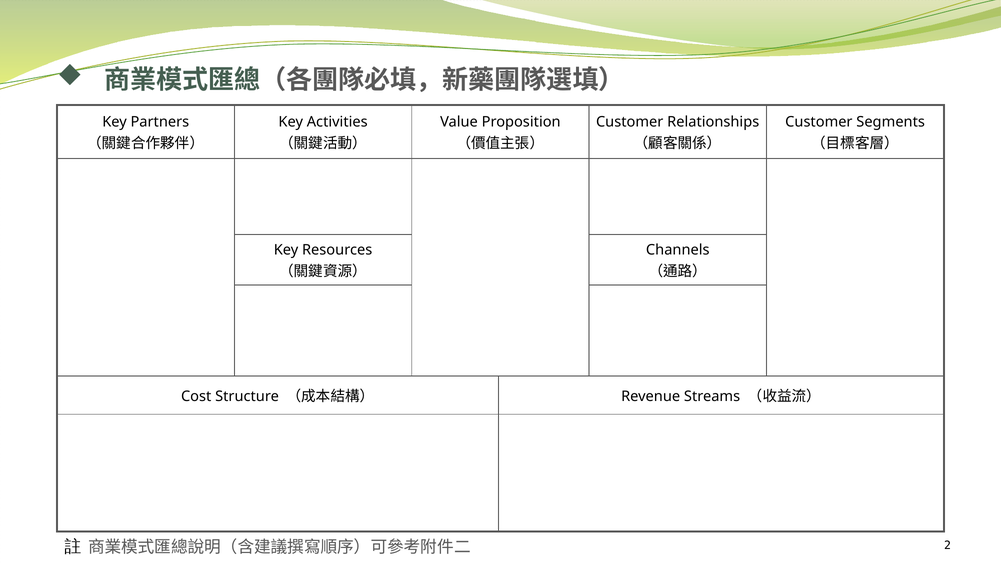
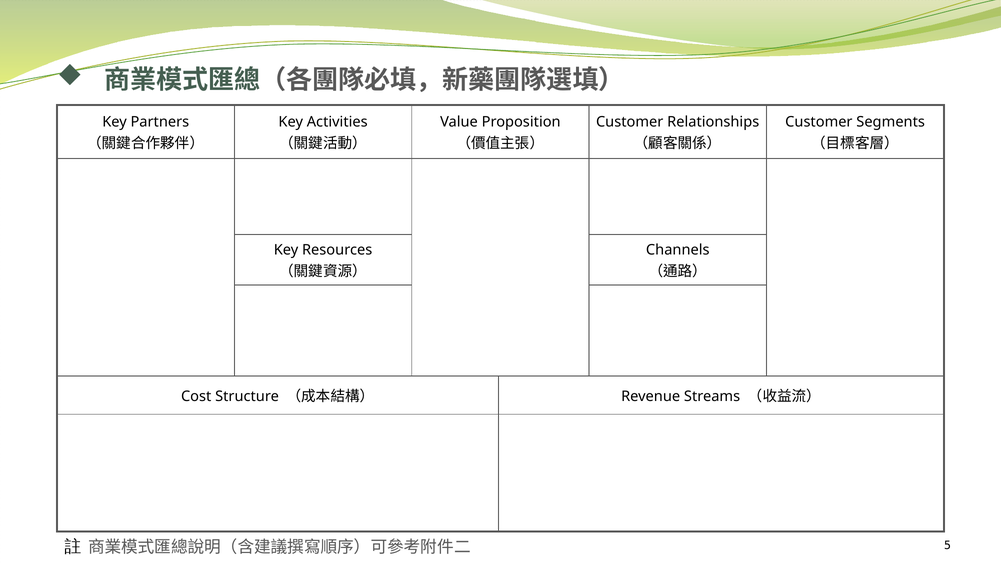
2: 2 -> 5
